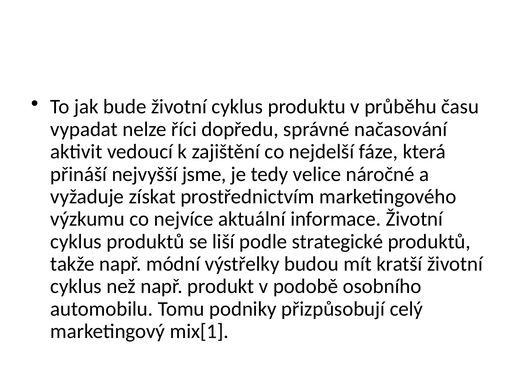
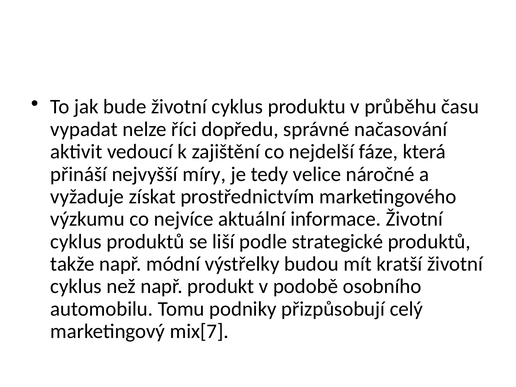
jsme: jsme -> míry
mix[1: mix[1 -> mix[7
